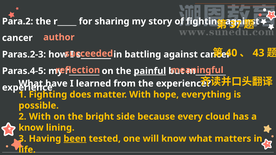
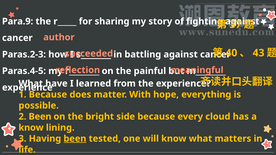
Para.2: Para.2 -> Para.9
painful underline: present -> none
1 Fighting: Fighting -> Because
2 With: With -> Been
